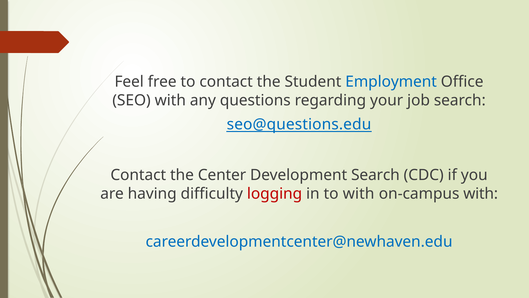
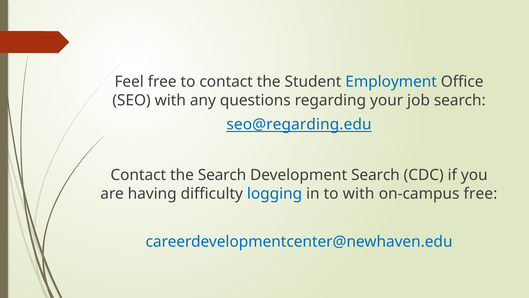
seo@questions.edu: seo@questions.edu -> seo@regarding.edu
the Center: Center -> Search
logging colour: red -> blue
on-campus with: with -> free
